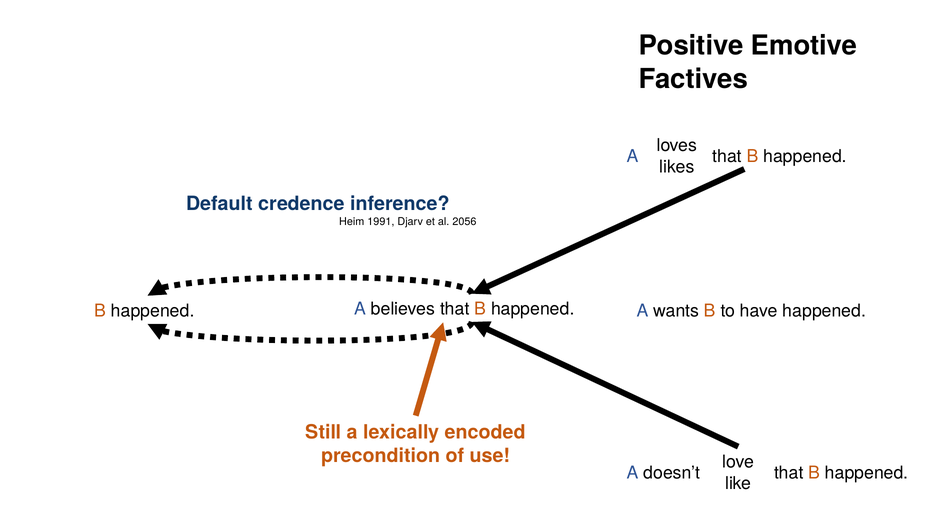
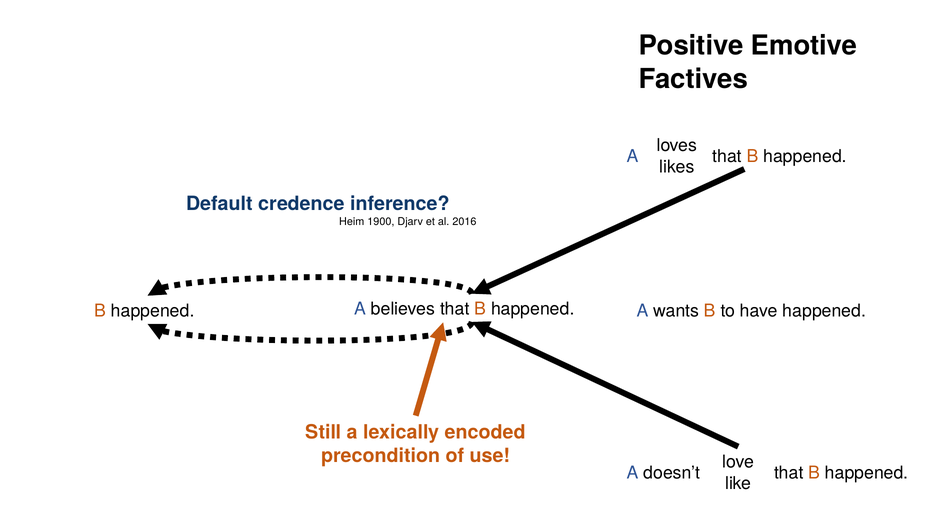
1991: 1991 -> 1900
2056: 2056 -> 2016
